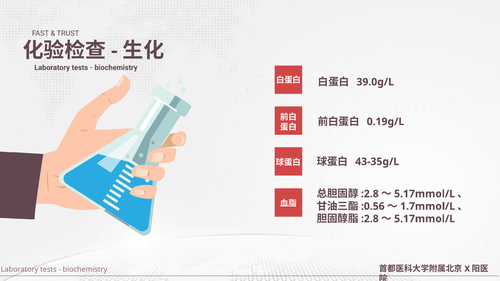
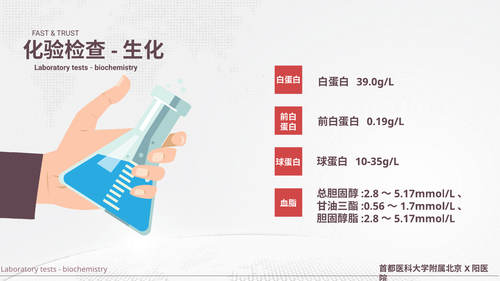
43-35g/L: 43-35g/L -> 10-35g/L
